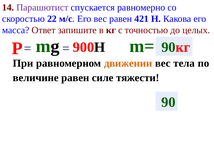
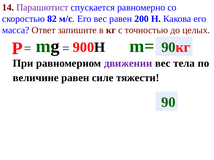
22: 22 -> 82
421: 421 -> 200
движении colour: orange -> purple
